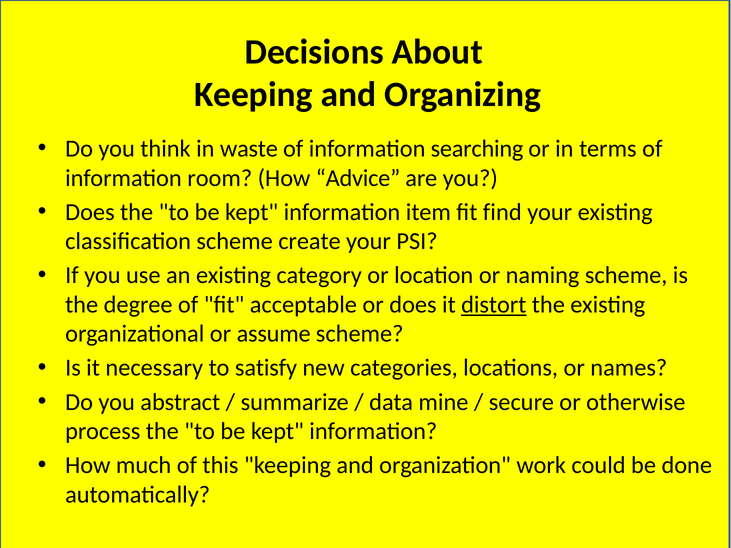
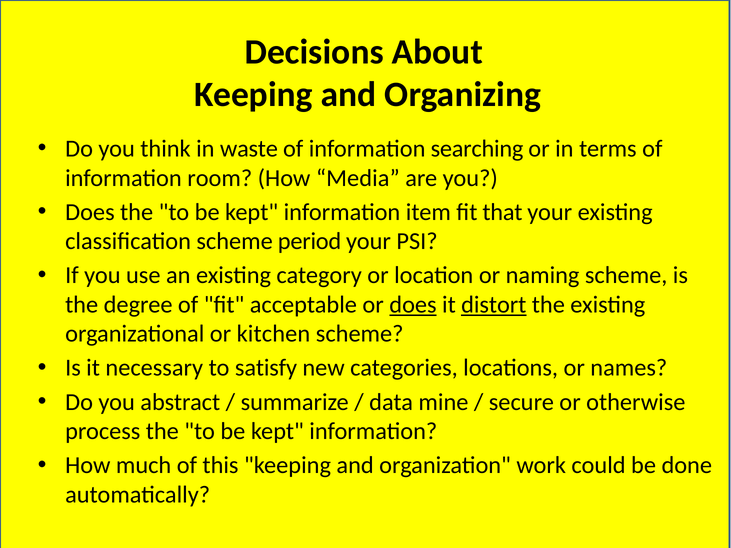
Advice: Advice -> Media
find: find -> that
create: create -> period
does at (413, 305) underline: none -> present
assume: assume -> kitchen
